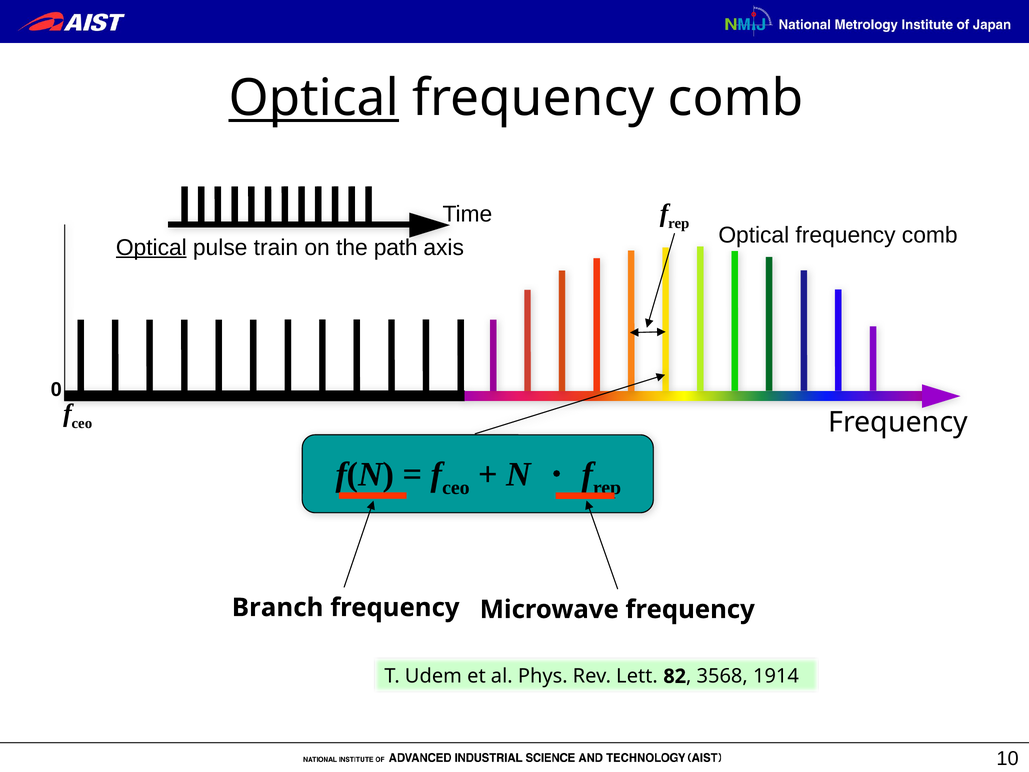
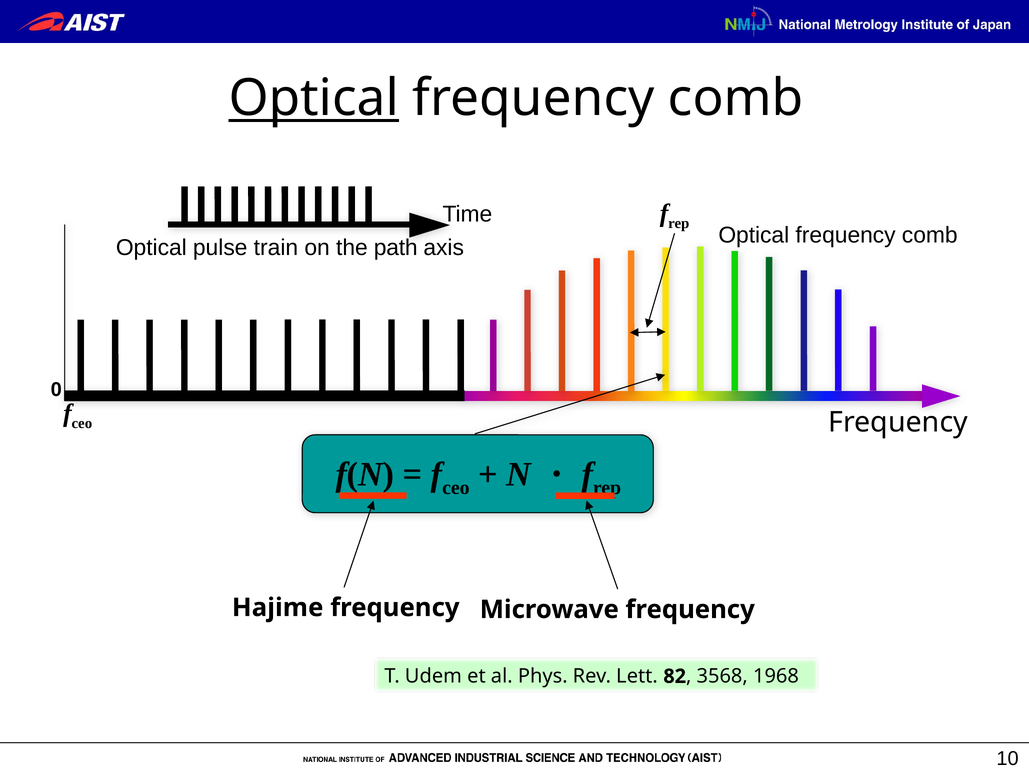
Optical at (151, 247) underline: present -> none
Branch: Branch -> Hajime
1914: 1914 -> 1968
